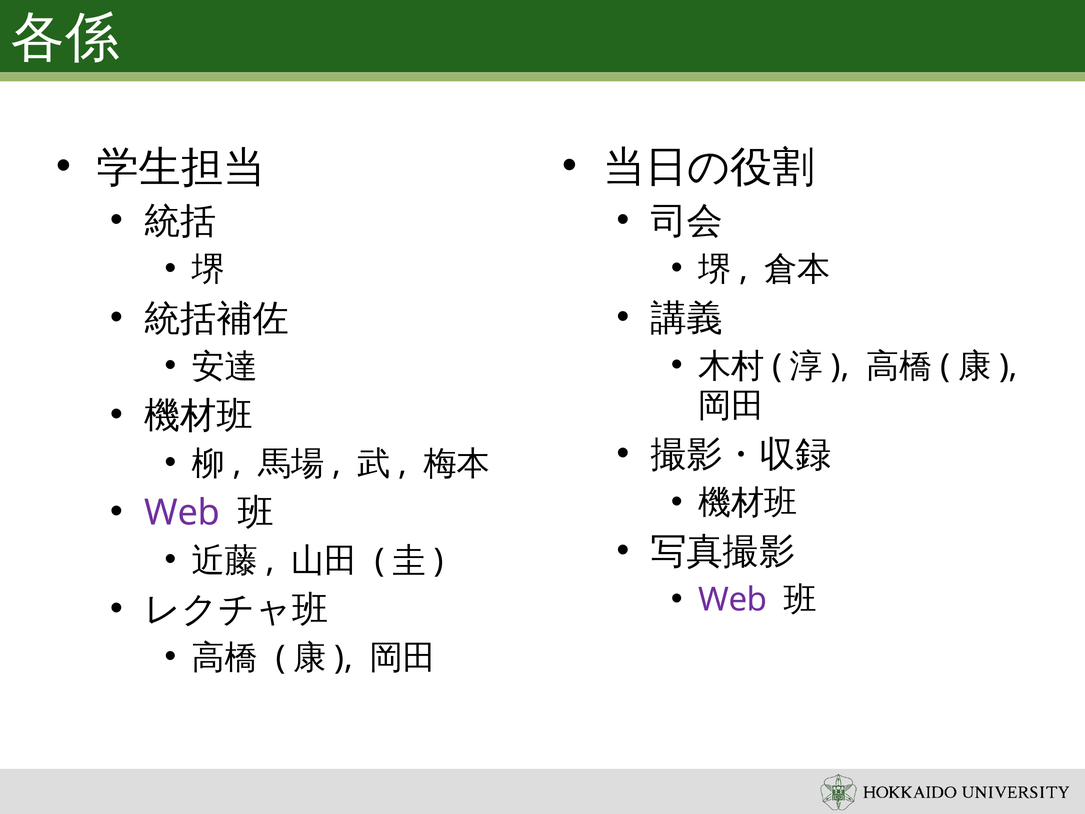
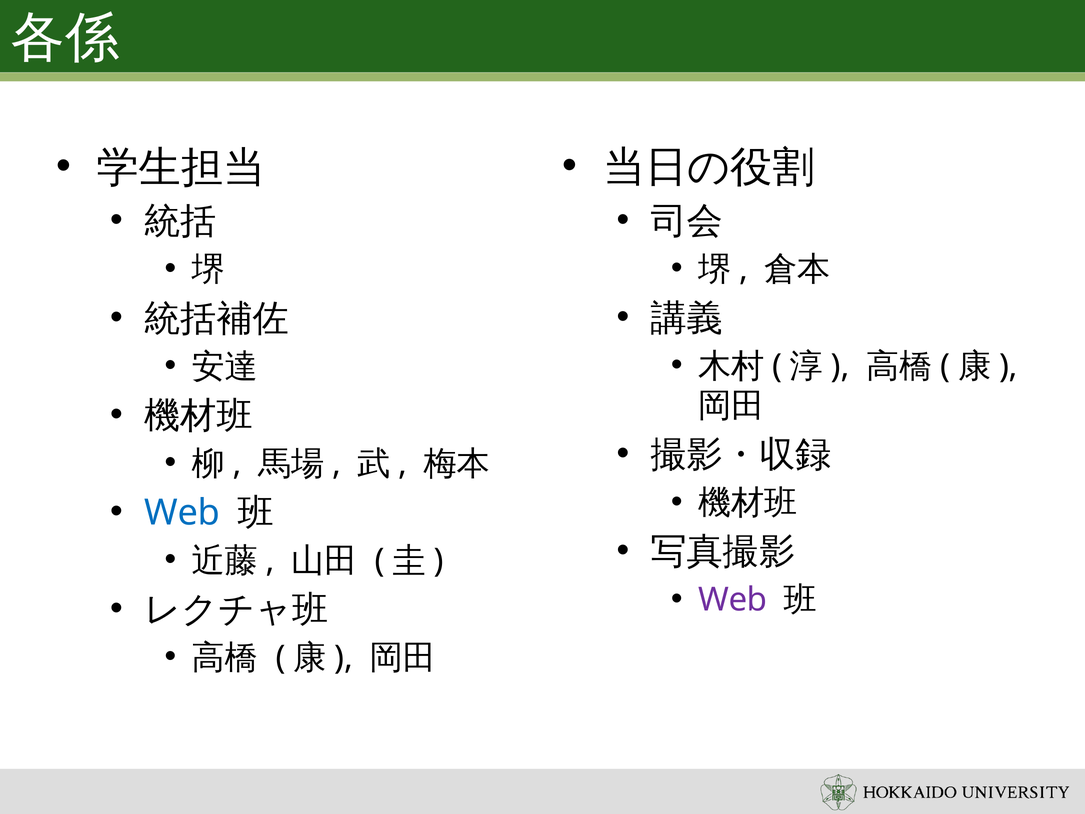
Web at (182, 512) colour: purple -> blue
